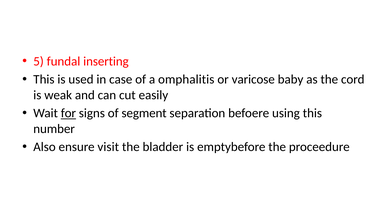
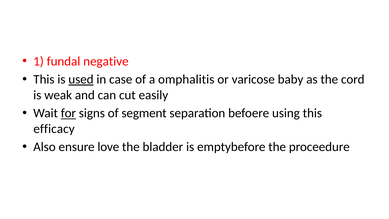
5: 5 -> 1
inserting: inserting -> negative
used underline: none -> present
number: number -> efficacy
visit: visit -> love
